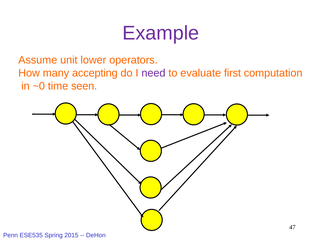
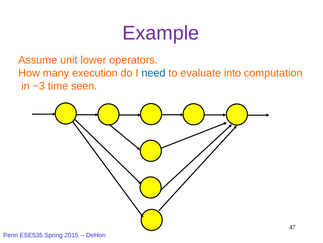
accepting: accepting -> execution
need colour: purple -> blue
first: first -> into
~0: ~0 -> ~3
